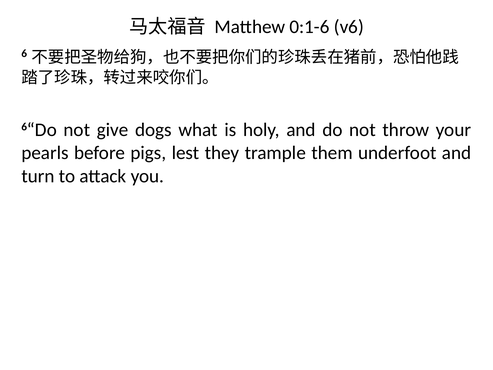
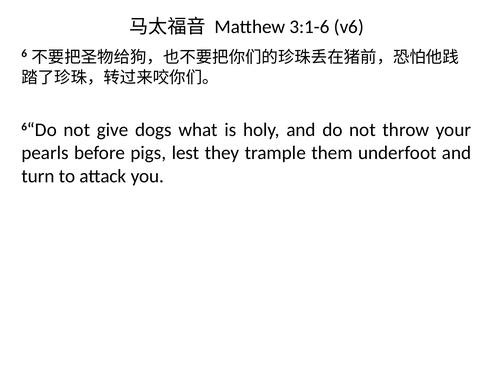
0:1-6: 0:1-6 -> 3:1-6
